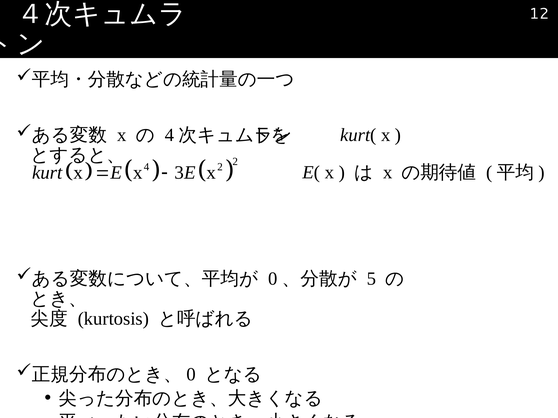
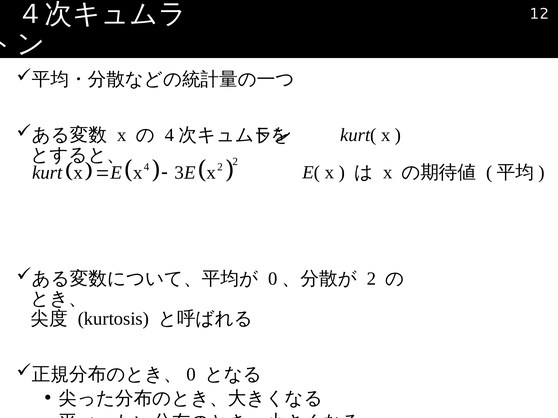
5 at (371, 279): 5 -> 2
